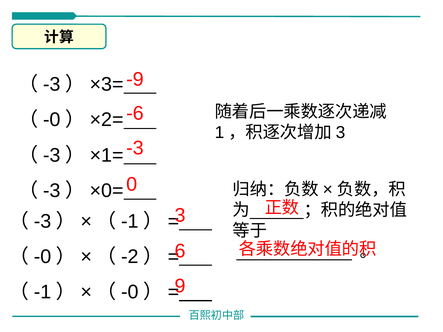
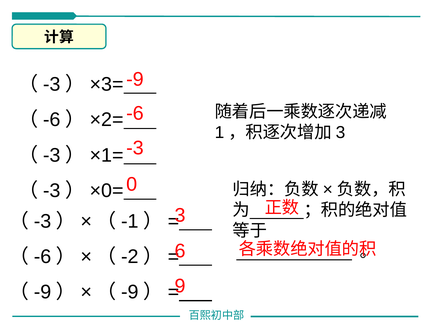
-0 at (52, 120): -0 -> -6
-0 at (43, 257): -0 -> -6
-1 at (43, 292): -1 -> -9
-0 at (130, 292): -0 -> -9
